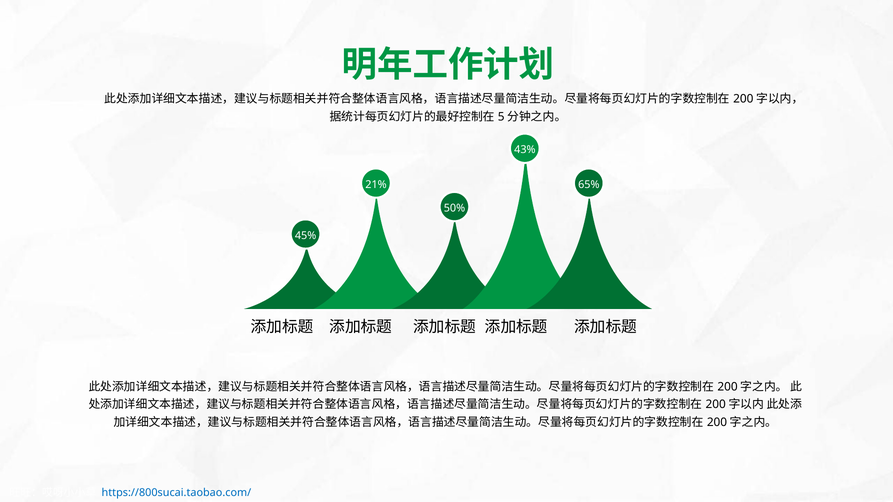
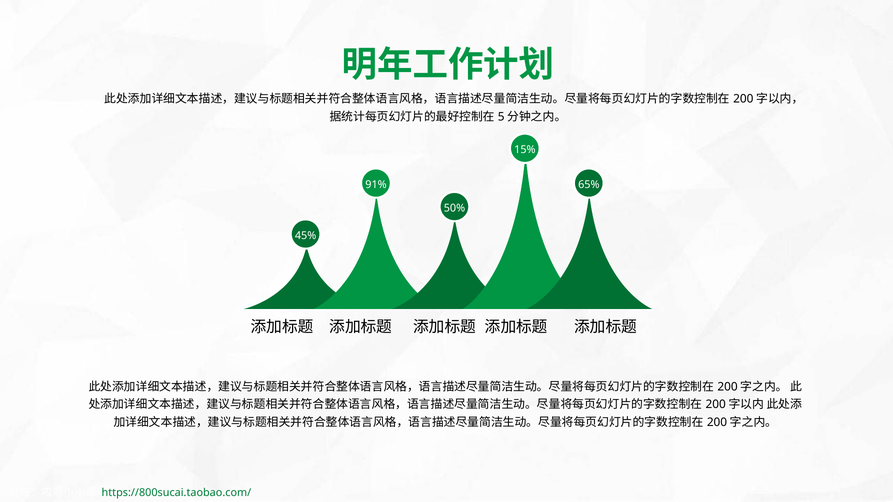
43%: 43% -> 15%
21%: 21% -> 91%
https://800sucai.taobao.com/ colour: blue -> green
